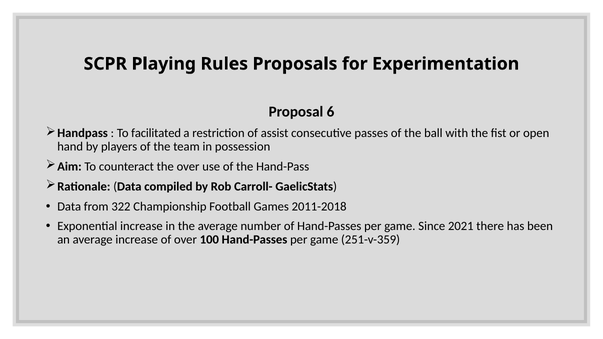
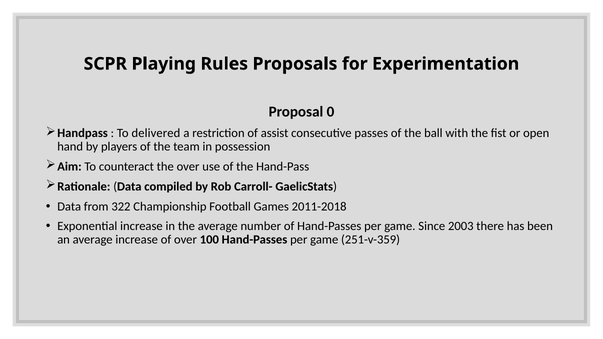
6: 6 -> 0
facilitated: facilitated -> delivered
2021: 2021 -> 2003
